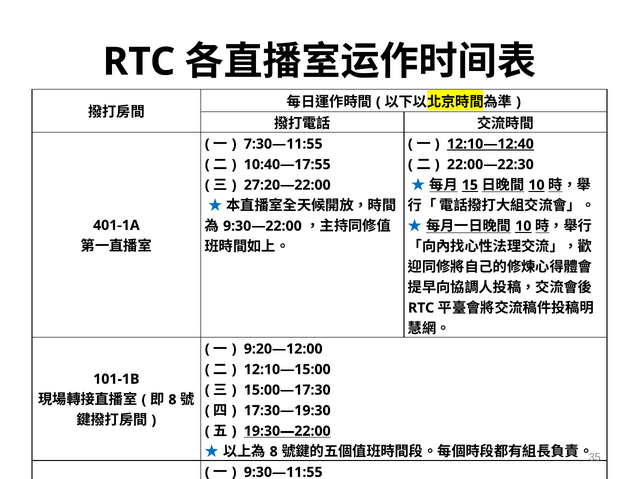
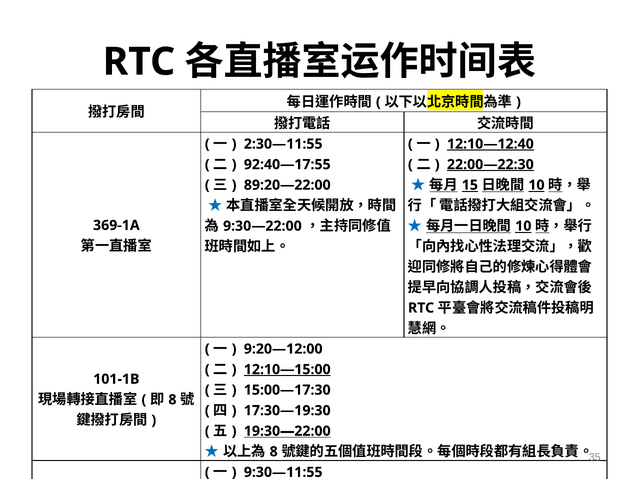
7:30—11:55: 7:30—11:55 -> 2:30—11:55
10:40—17:55: 10:40—17:55 -> 92:40—17:55
22:00—22:30 underline: none -> present
27:20—22:00: 27:20—22:00 -> 89:20—22:00
401-1A: 401-1A -> 369-1A
12:10—15:00 underline: none -> present
